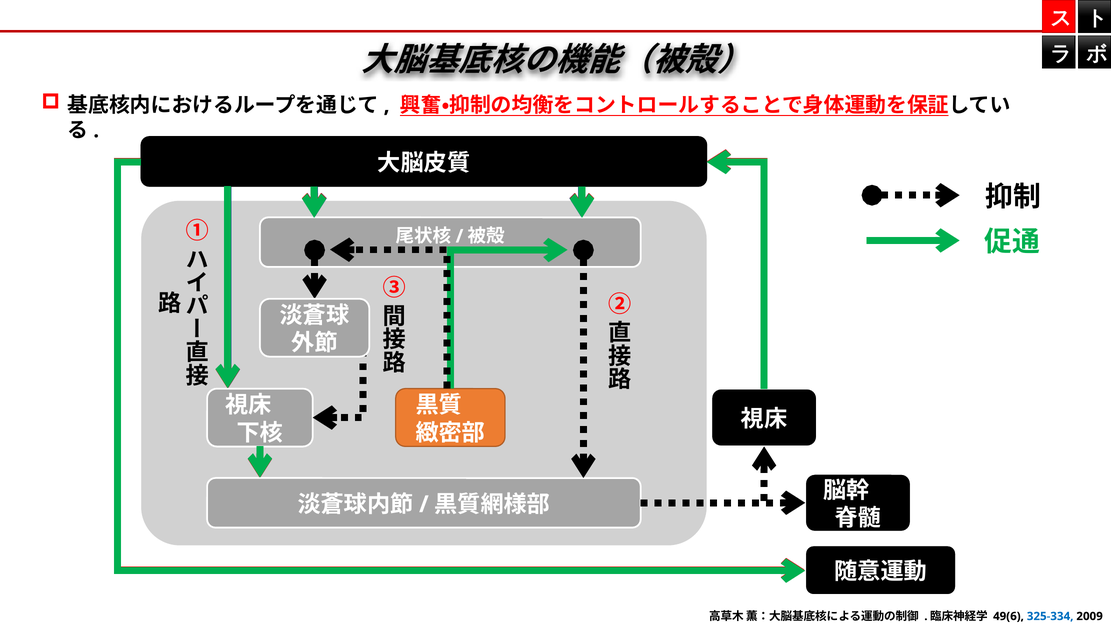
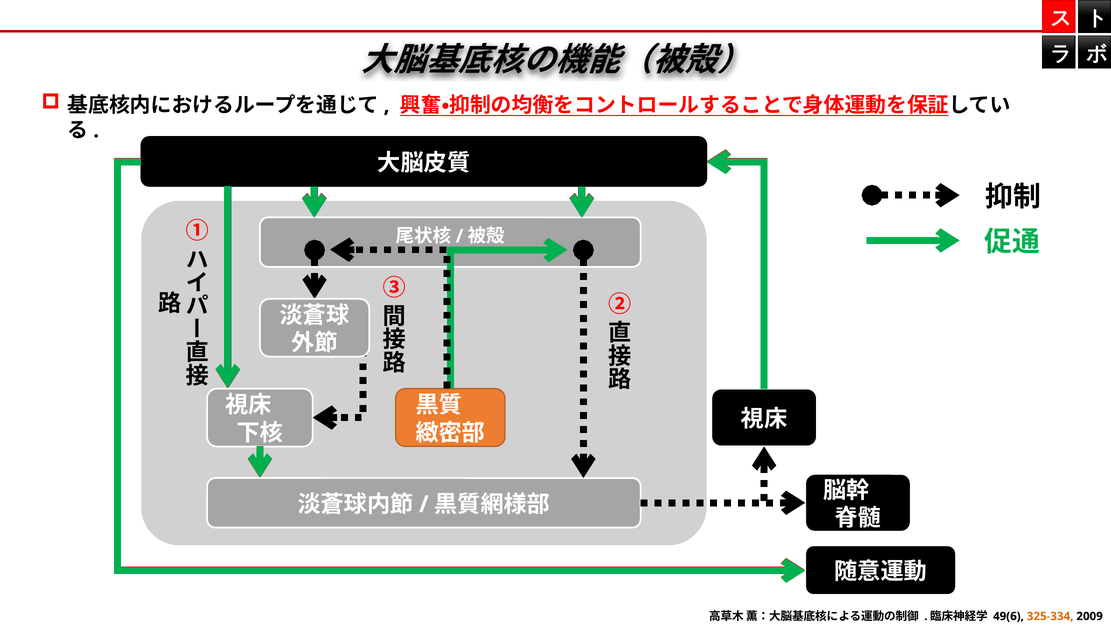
325-334 colour: blue -> orange
